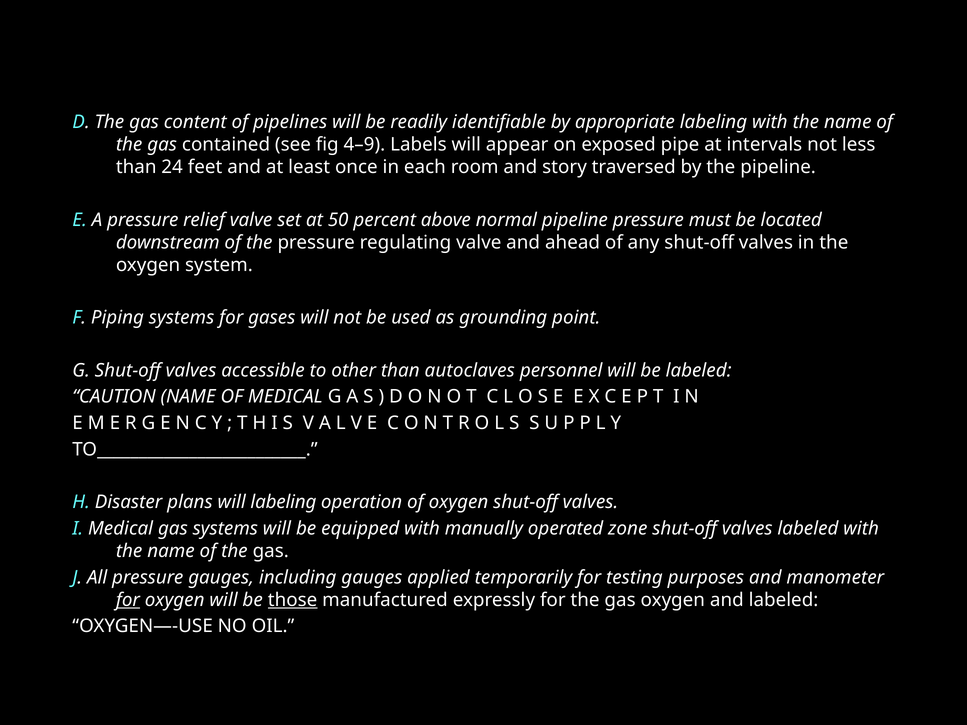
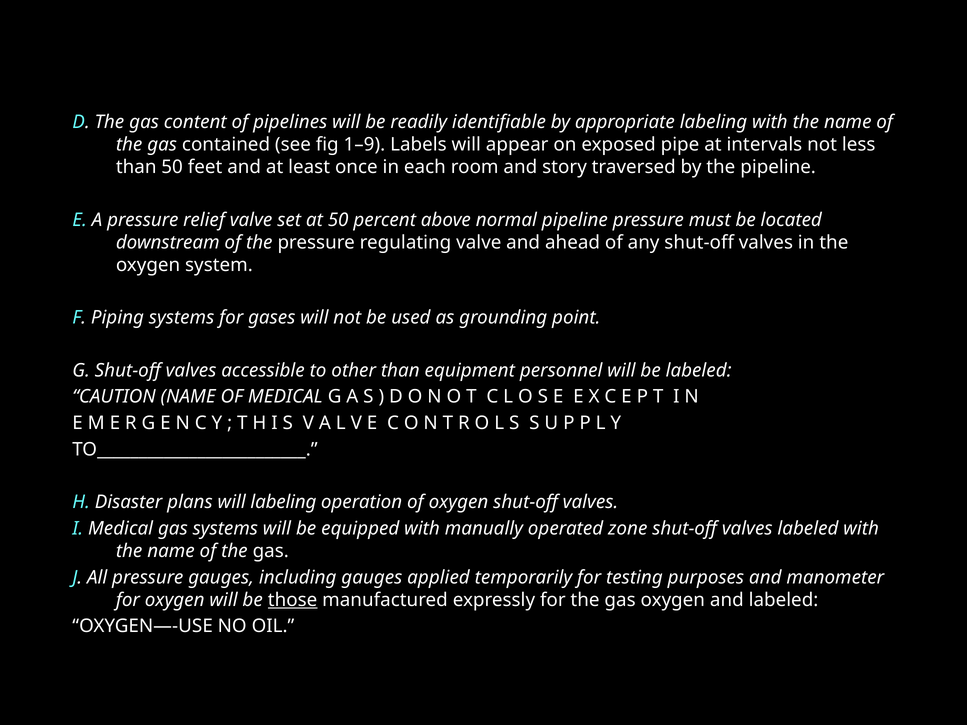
4–9: 4–9 -> 1–9
than 24: 24 -> 50
autoclaves: autoclaves -> equipment
for at (128, 600) underline: present -> none
